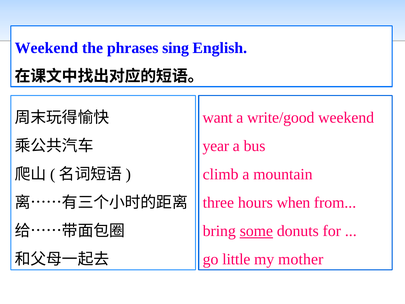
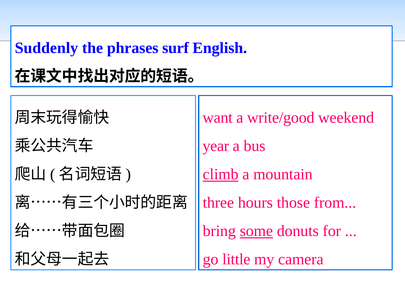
Weekend at (46, 48): Weekend -> Suddenly
sing: sing -> surf
climb underline: none -> present
when: when -> those
mother: mother -> camera
